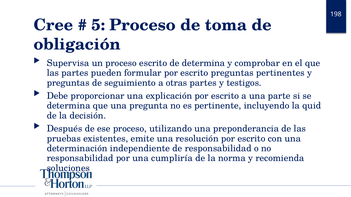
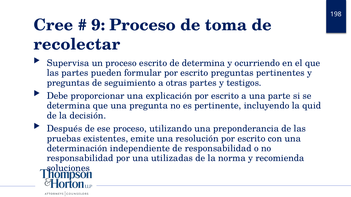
5: 5 -> 9
obligación: obligación -> recolectar
comprobar: comprobar -> ocurriendo
cumpliría: cumpliría -> utilizadas
